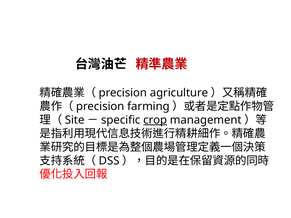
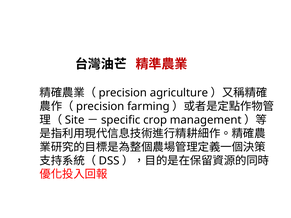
crop underline: present -> none
